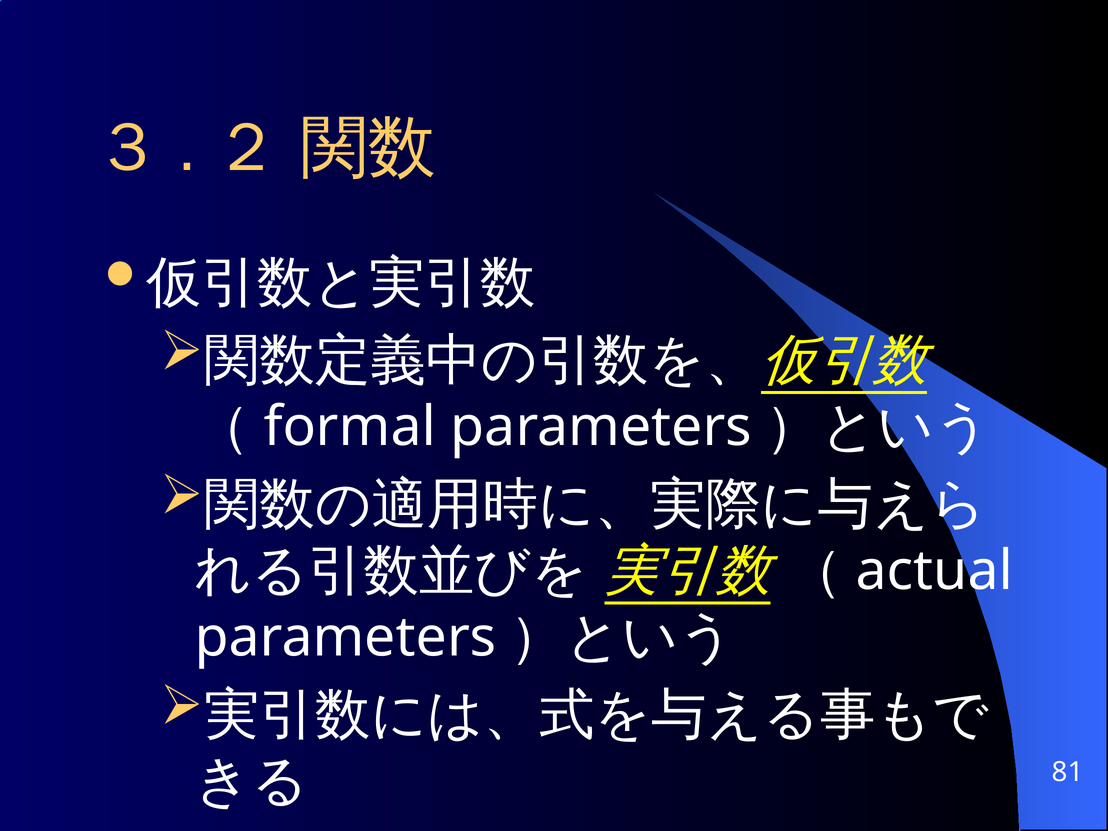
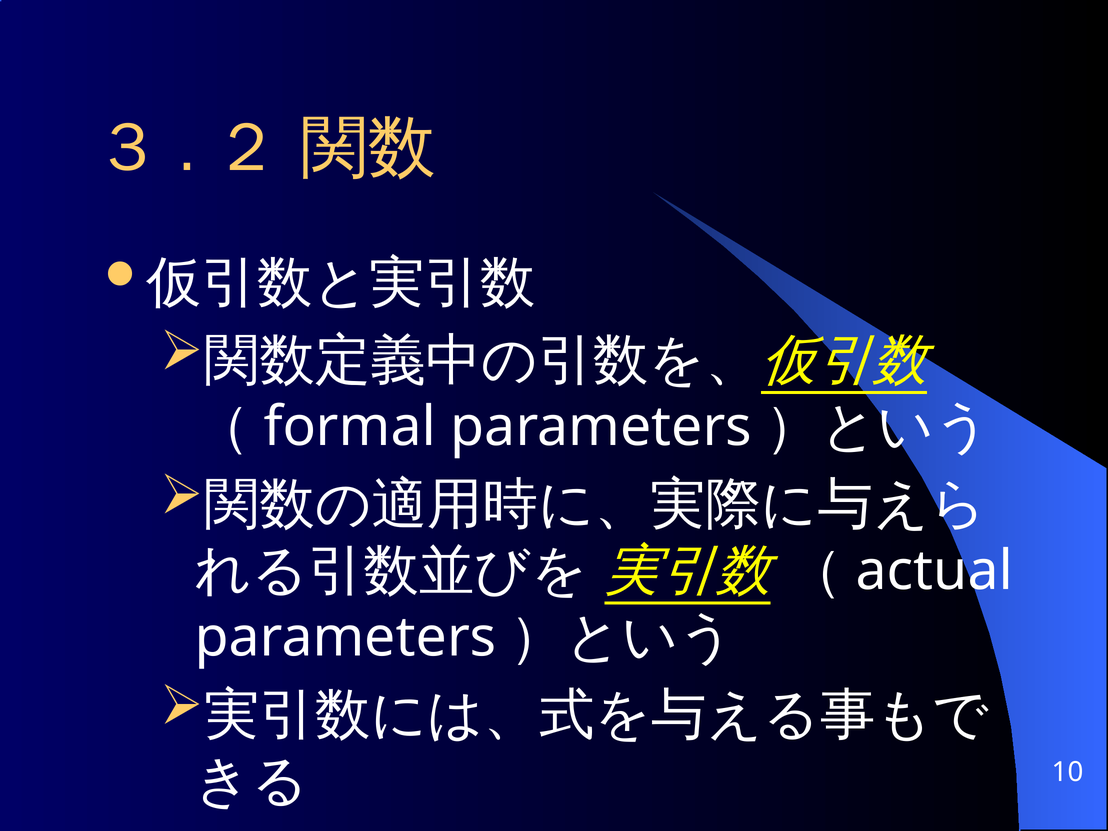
81: 81 -> 10
